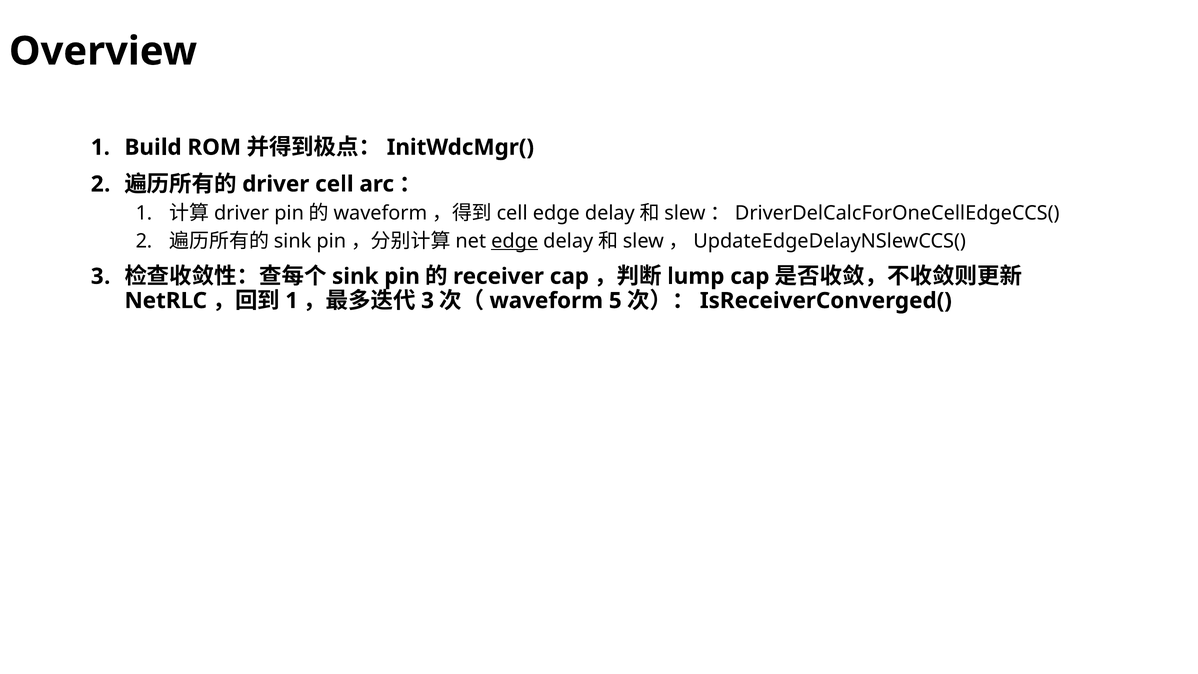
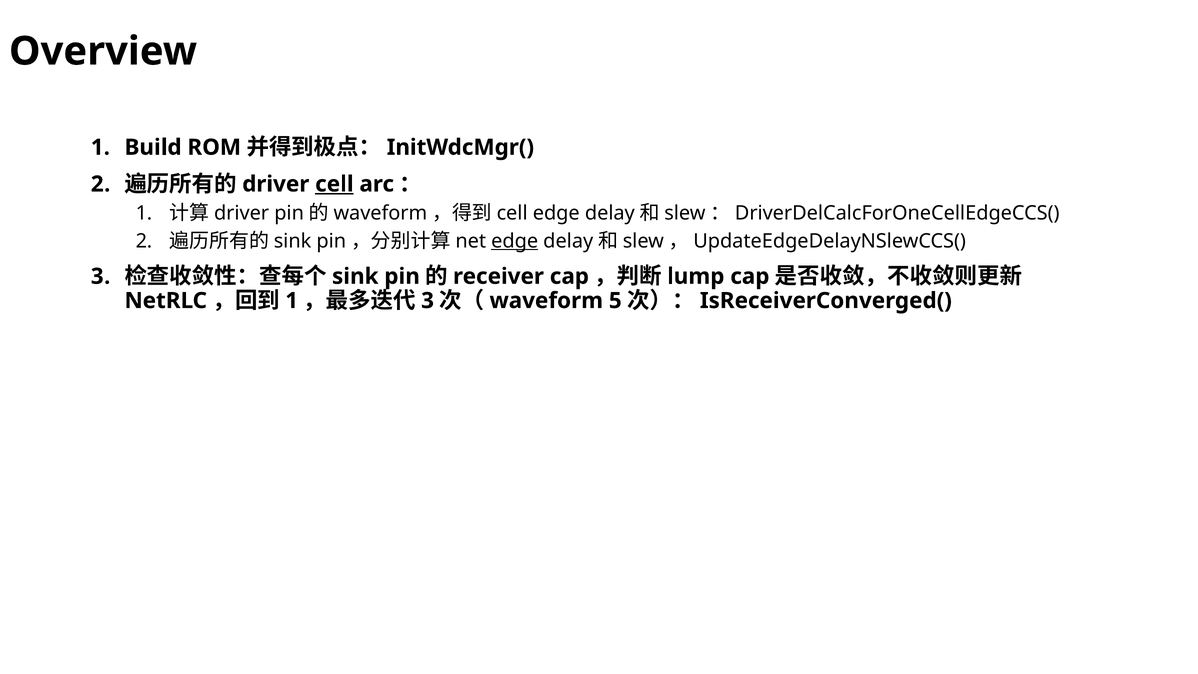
cell underline: none -> present
